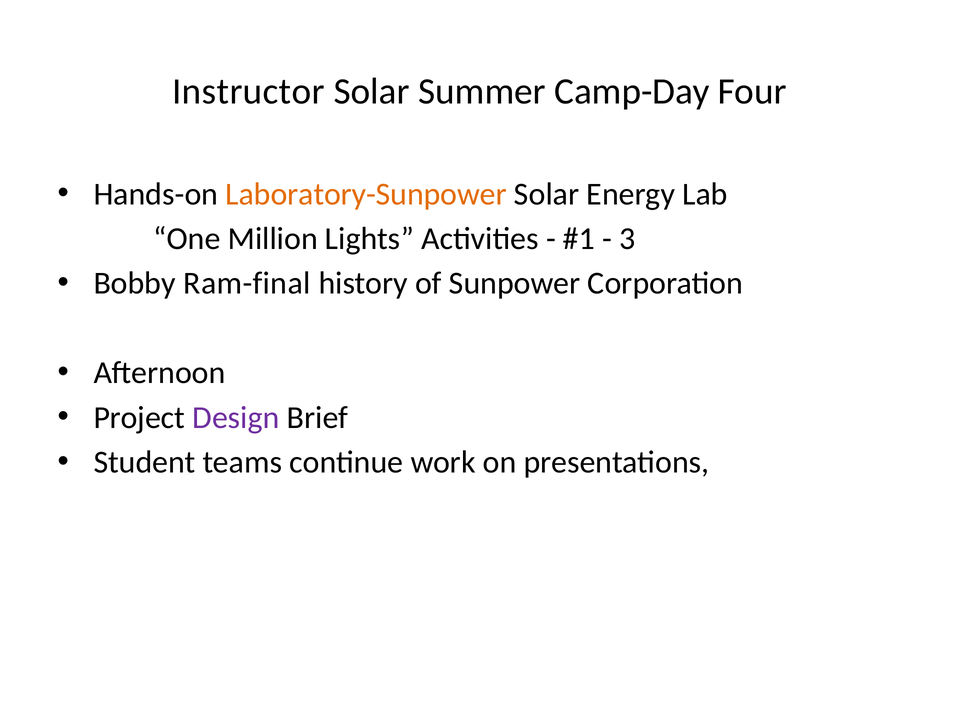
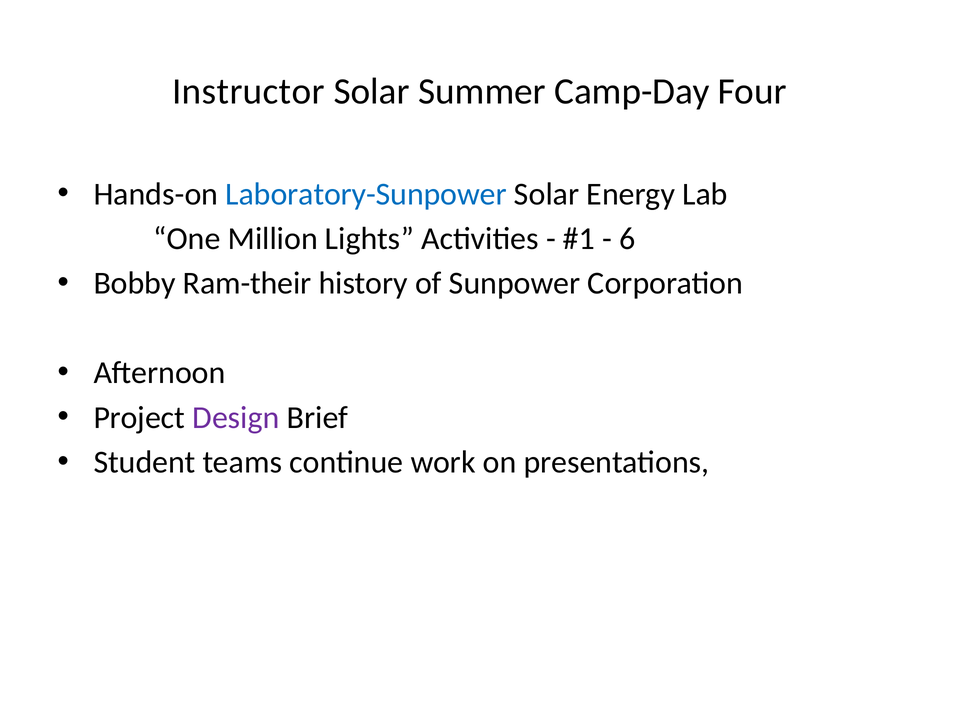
Laboratory-Sunpower colour: orange -> blue
3: 3 -> 6
Ram-final: Ram-final -> Ram-their
